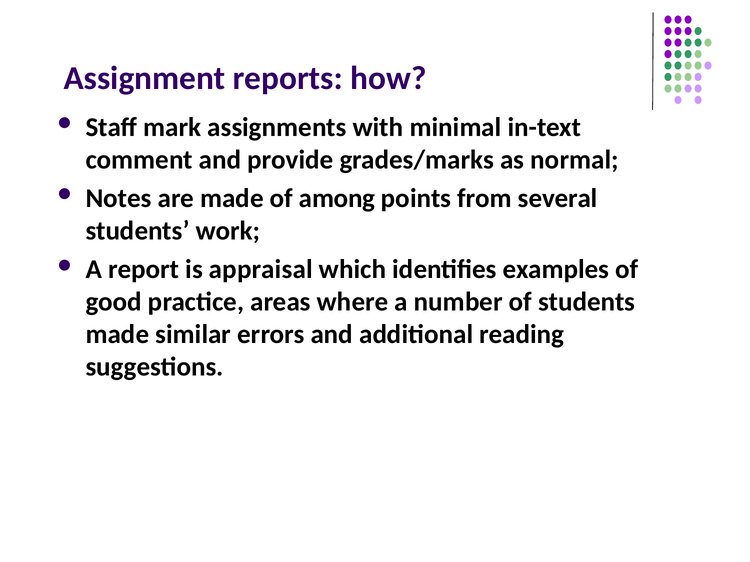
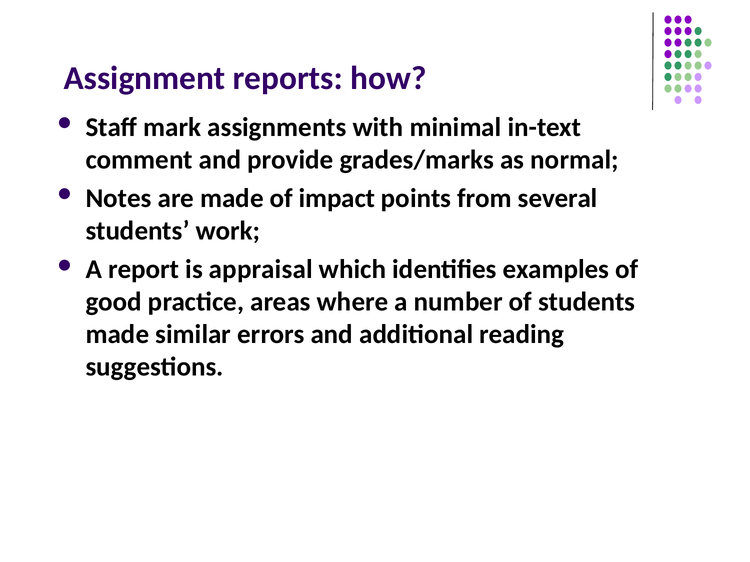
among: among -> impact
